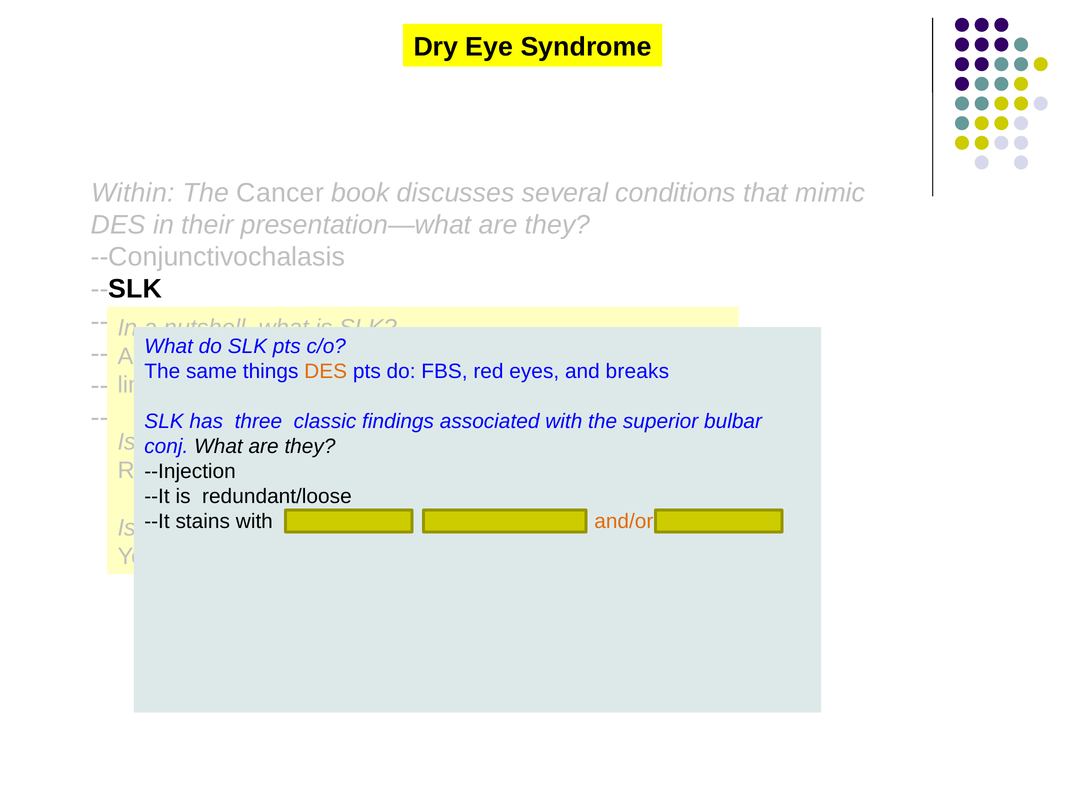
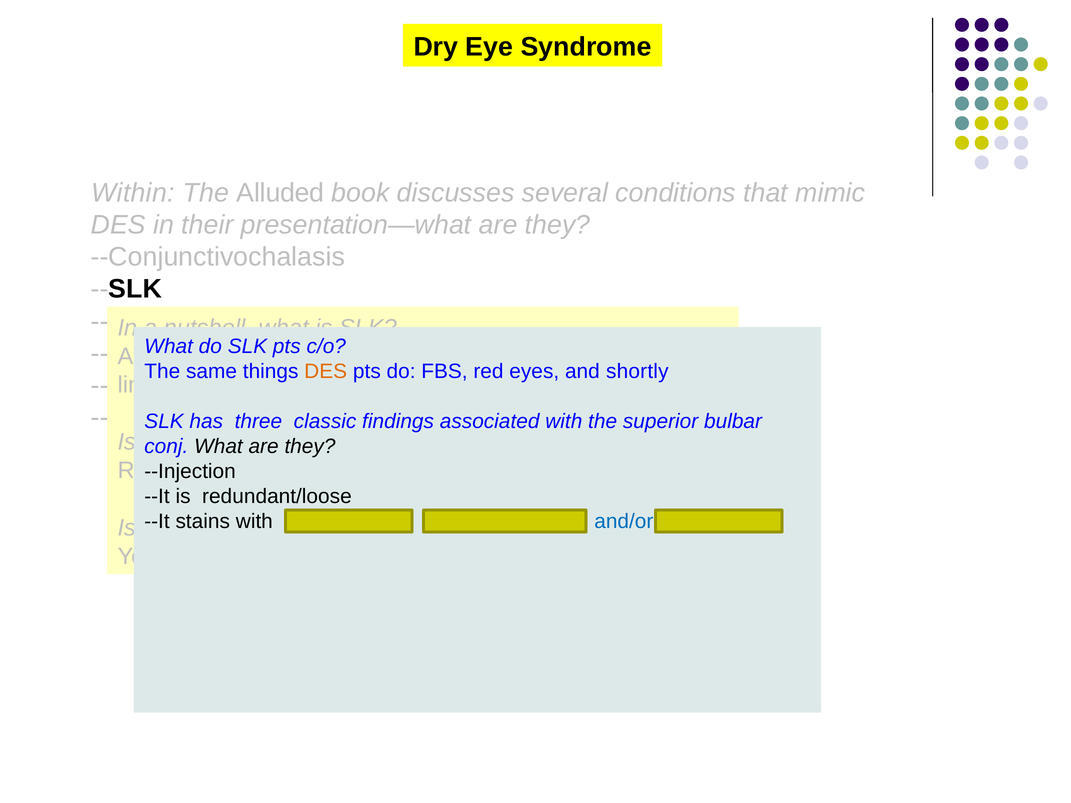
Cancer: Cancer -> Alluded
breaks: breaks -> shortly
and/or colour: orange -> blue
